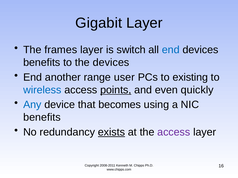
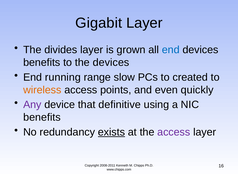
frames: frames -> divides
switch: switch -> grown
another: another -> running
user: user -> slow
existing: existing -> created
wireless colour: blue -> orange
points underline: present -> none
Any colour: blue -> purple
becomes: becomes -> definitive
